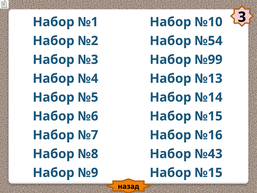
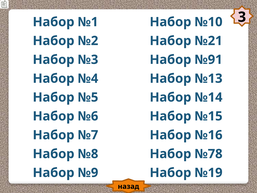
№54: №54 -> №21
№99: №99 -> №91
№43: №43 -> №78
№15 at (209, 173): №15 -> №19
